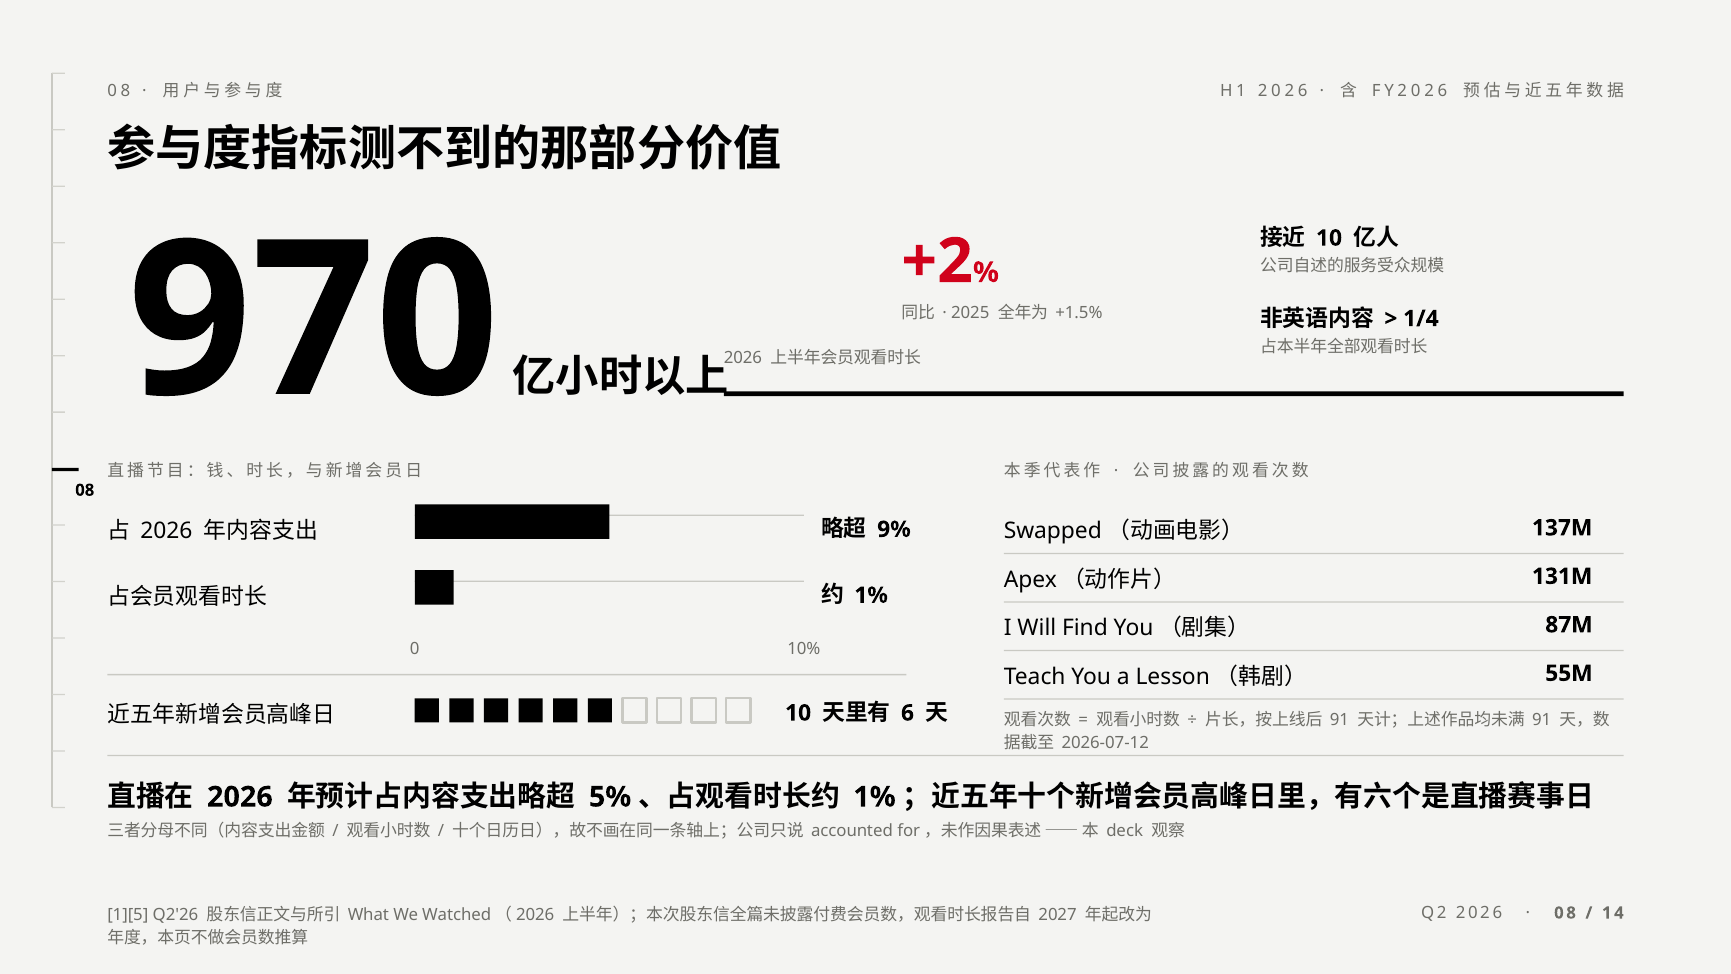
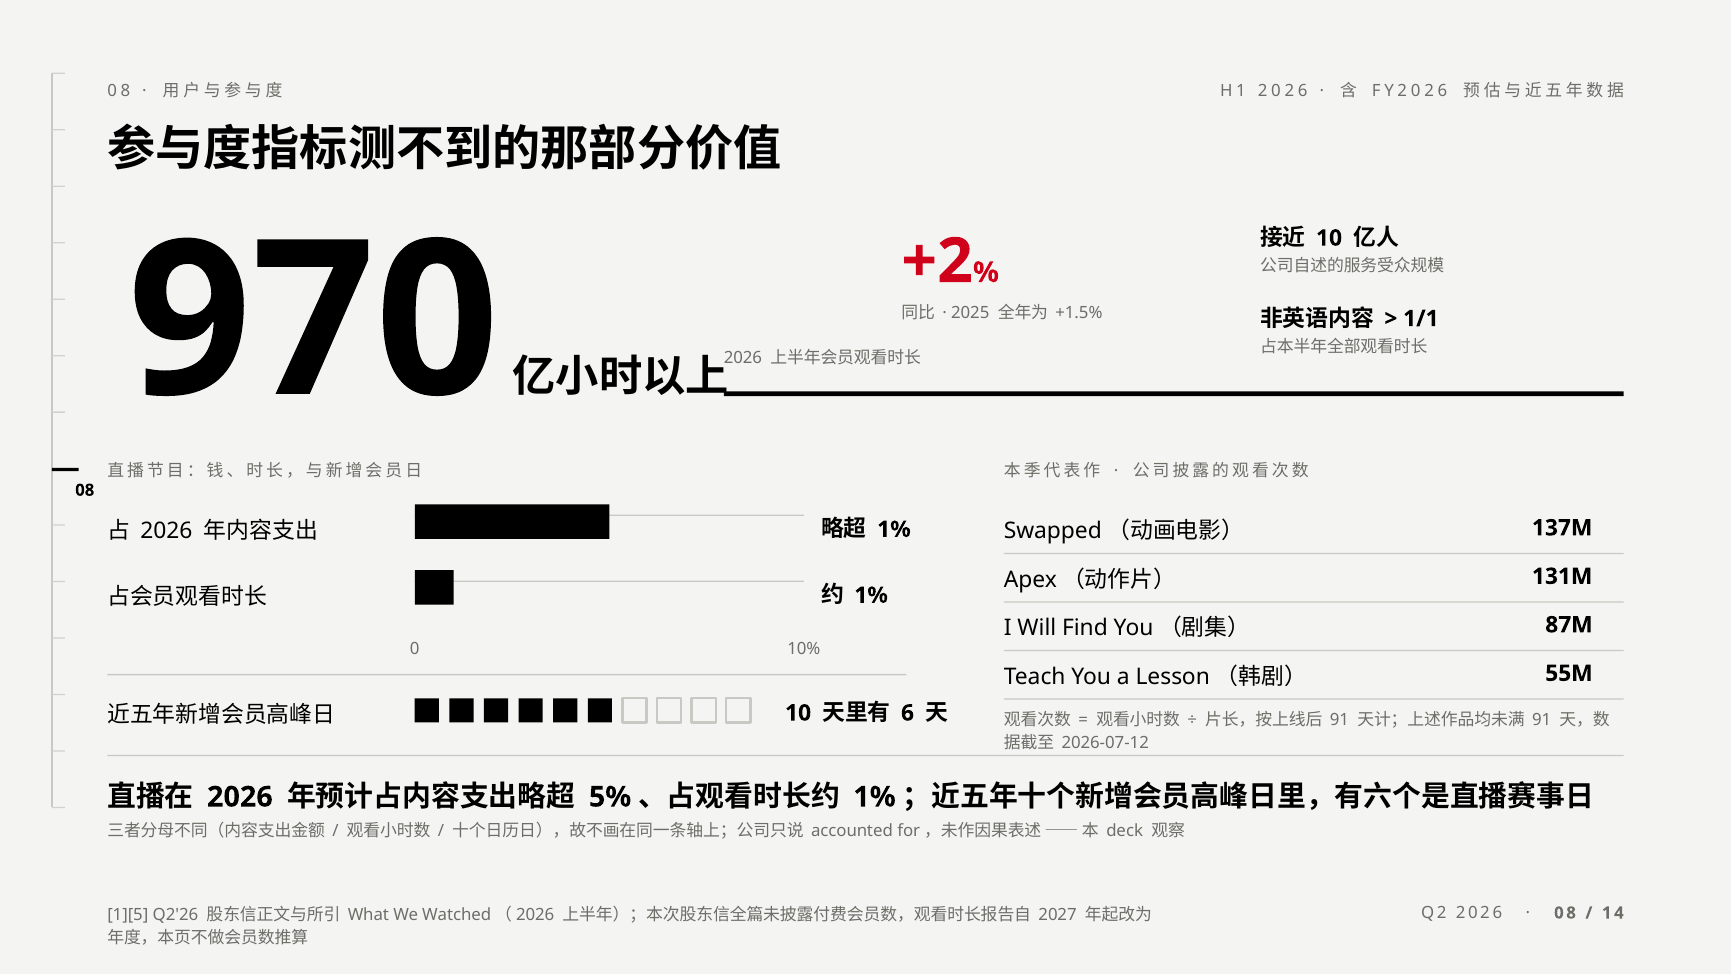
1/4: 1/4 -> 1/1
9% at (894, 529): 9% -> 1%
